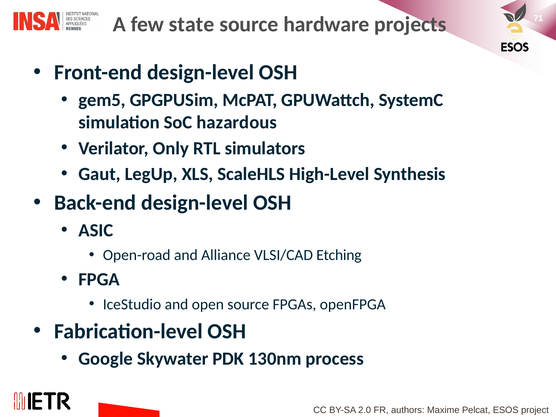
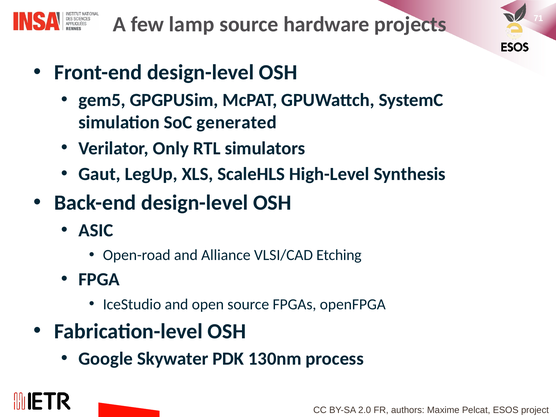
state: state -> lamp
hazardous: hazardous -> generated
